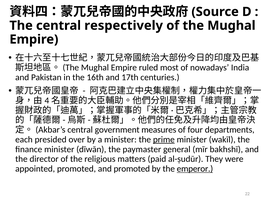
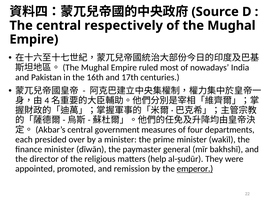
prime underline: present -> none
paid: paid -> help
and promoted: promoted -> remission
